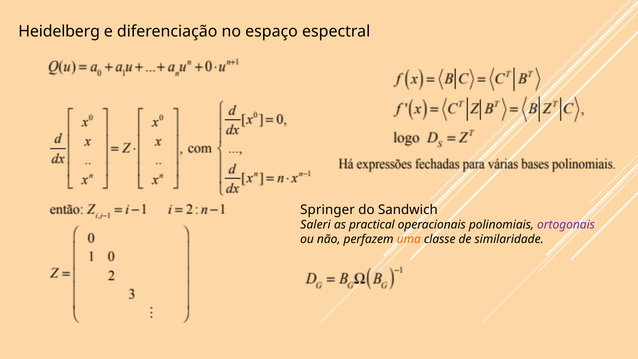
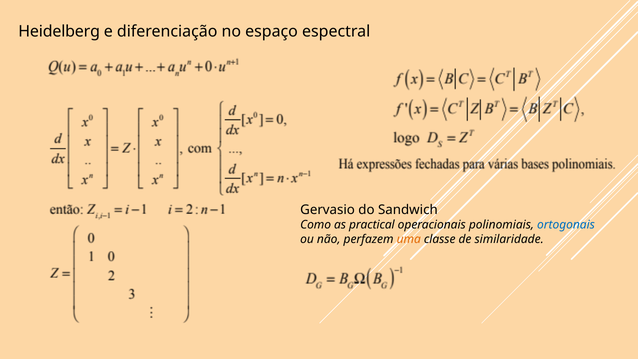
Springer: Springer -> Gervasio
Saleri: Saleri -> Como
ortogonais colour: purple -> blue
